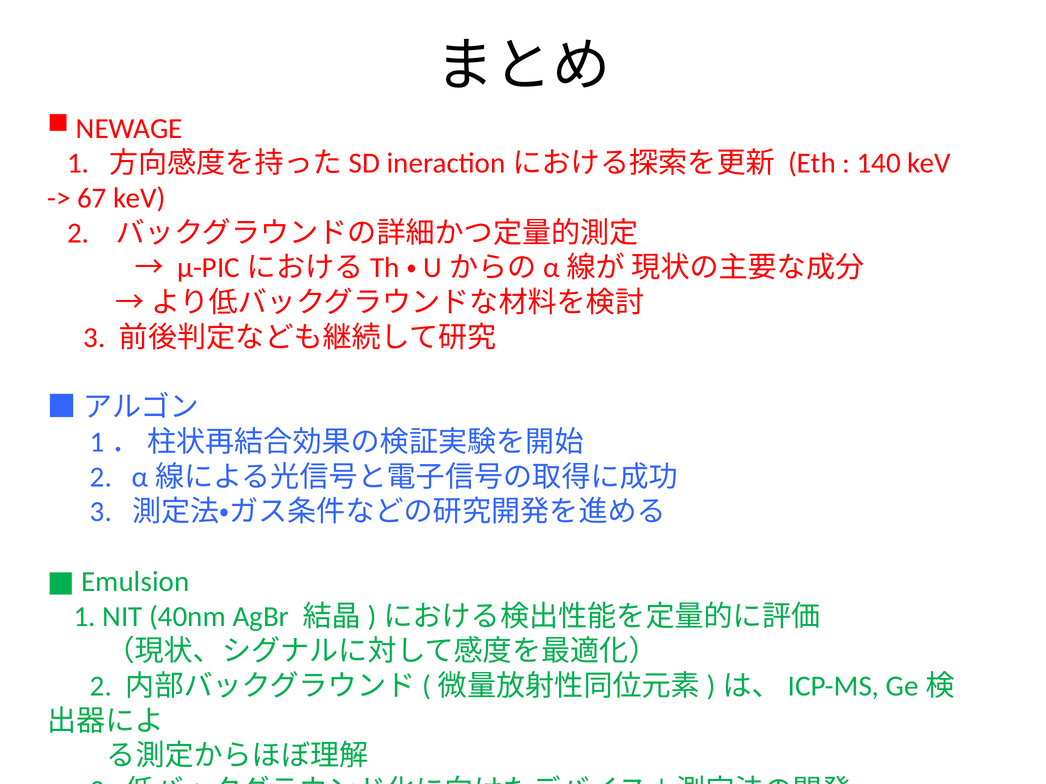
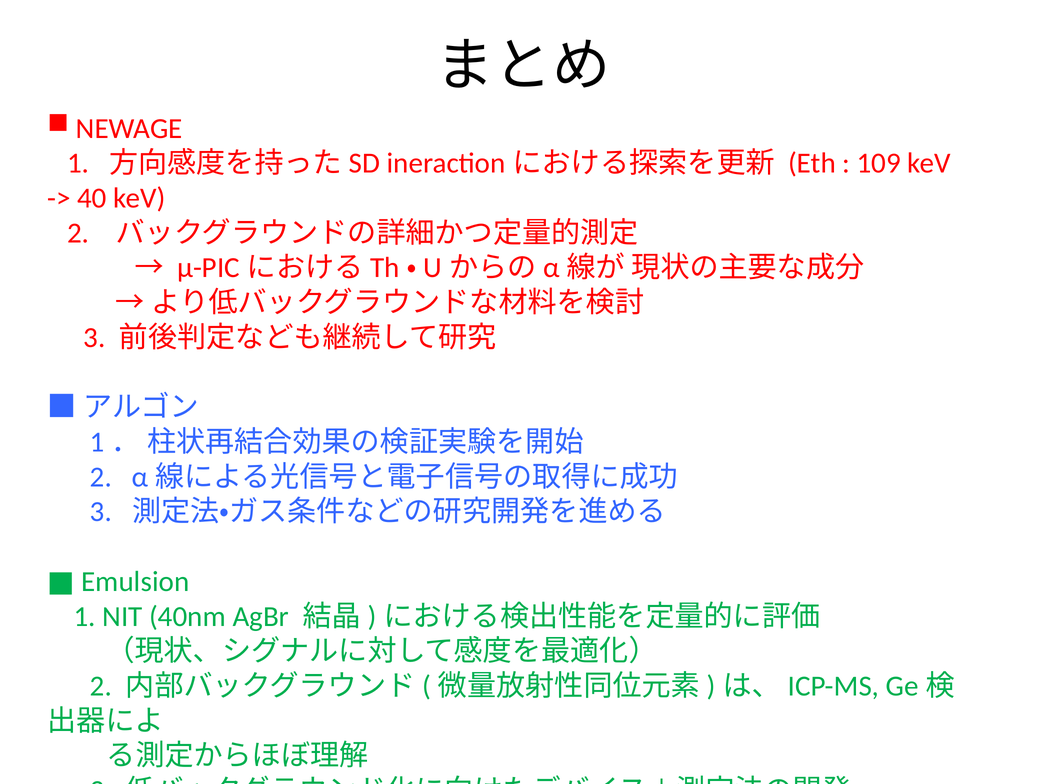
140: 140 -> 109
67: 67 -> 40
